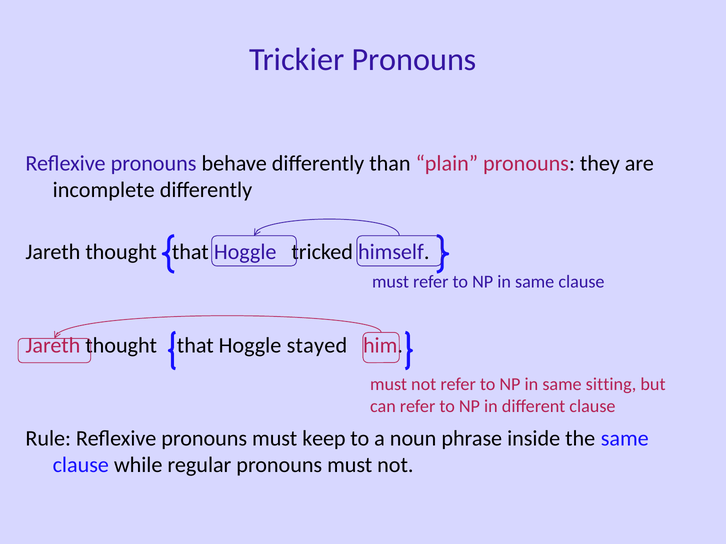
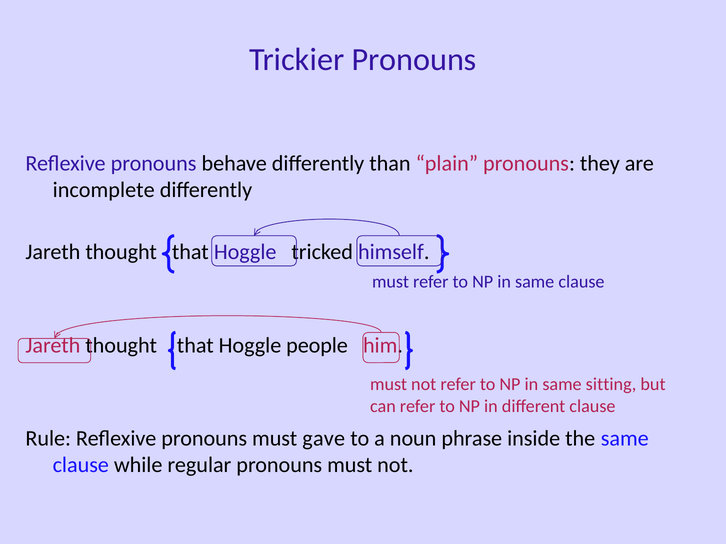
stayed: stayed -> people
keep: keep -> gave
